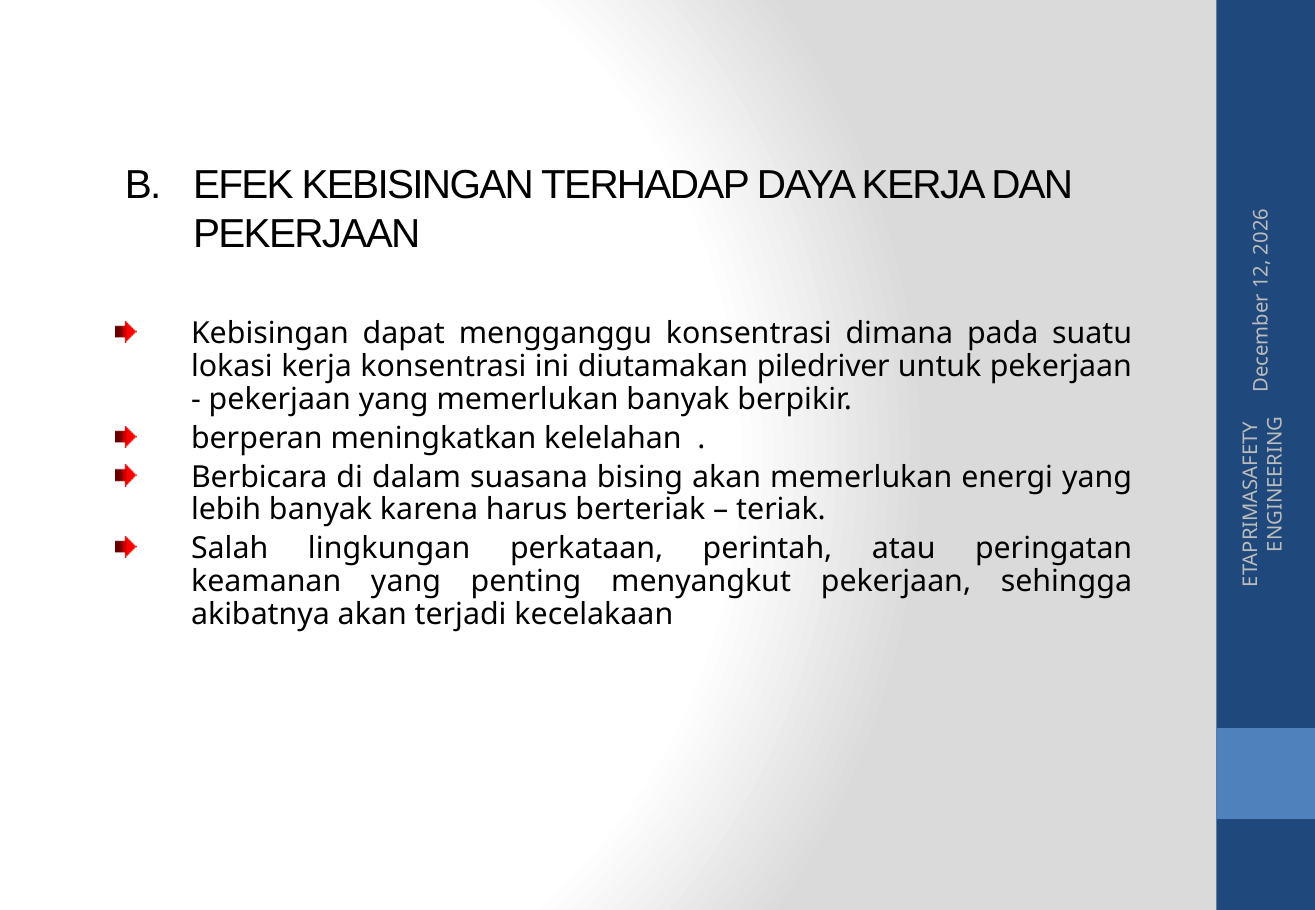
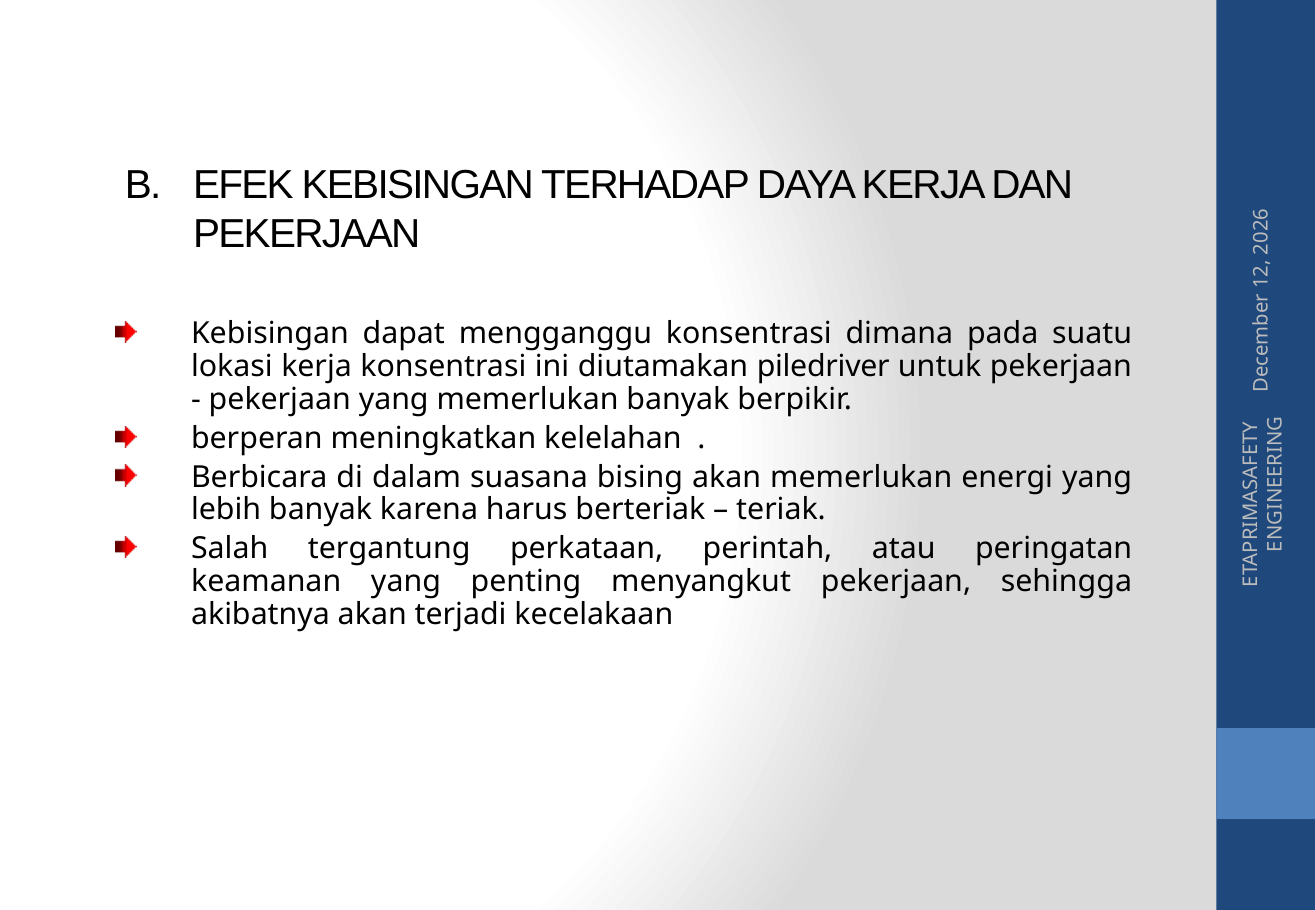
lingkungan: lingkungan -> tergantung
